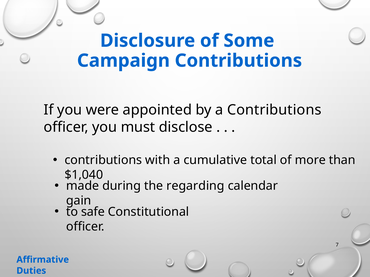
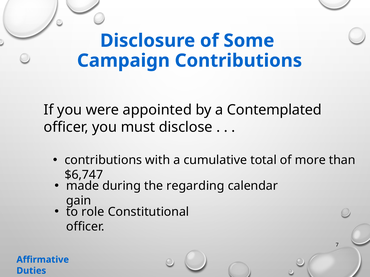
a Contributions: Contributions -> Contemplated
$1,040: $1,040 -> $6,747
safe: safe -> role
